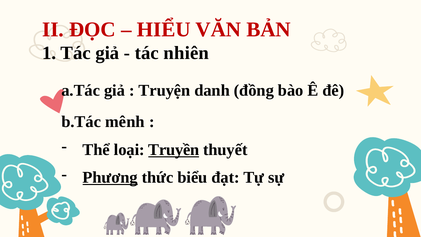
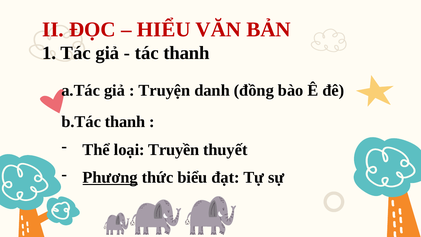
tác nhiên: nhiên -> thanh
b.Tác mênh: mênh -> thanh
Truyền underline: present -> none
